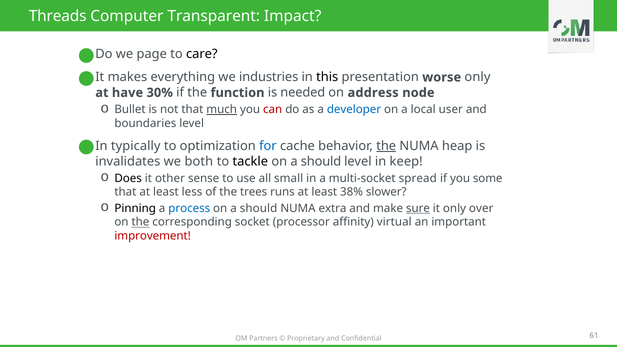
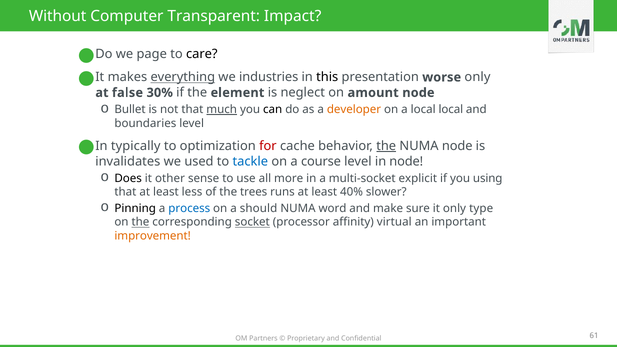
Threads: Threads -> Without
everything underline: none -> present
have: have -> false
function: function -> element
needed: needed -> neglect
address: address -> amount
can colour: red -> black
developer colour: blue -> orange
local user: user -> local
for colour: blue -> red
NUMA heap: heap -> node
both: both -> used
tackle colour: black -> blue
should at (321, 161): should -> course
in keep: keep -> node
small: small -> more
spread: spread -> explicit
some: some -> using
38%: 38% -> 40%
extra: extra -> word
sure underline: present -> none
over: over -> type
socket underline: none -> present
improvement colour: red -> orange
